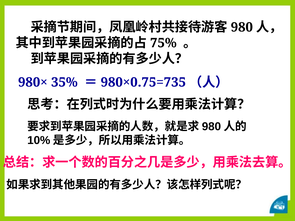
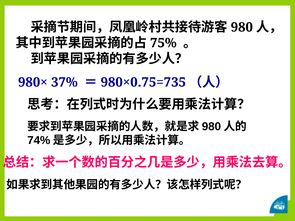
35%: 35% -> 37%
10%: 10% -> 74%
